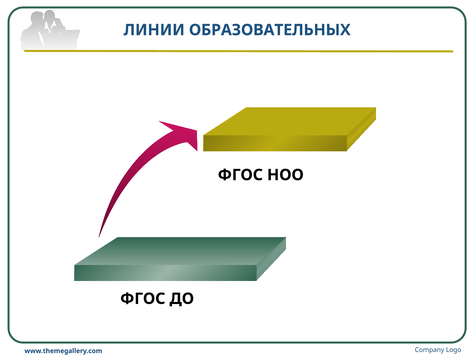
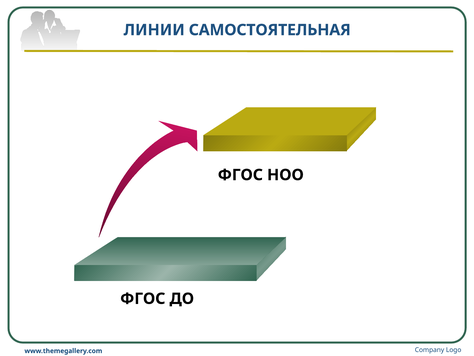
ОБРАЗОВАТЕЛЬНЫХ: ОБРАЗОВАТЕЛЬНЫХ -> САМОСТОЯТЕЛЬНАЯ
